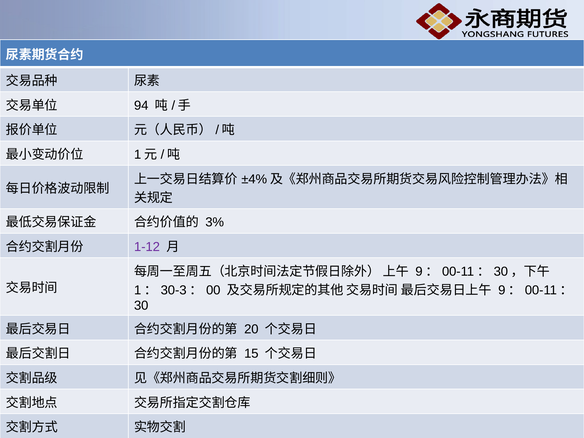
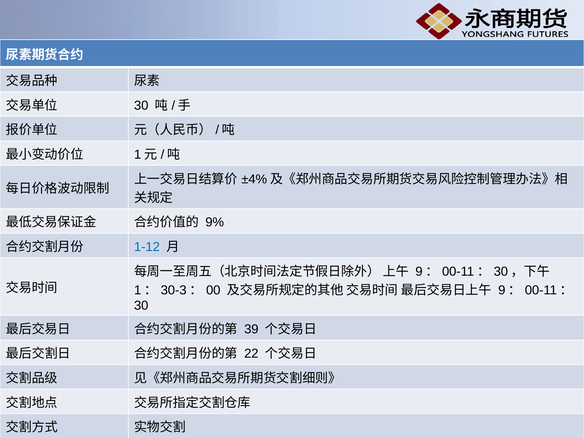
94 at (141, 105): 94 -> 30
3%: 3% -> 9%
1-12 colour: purple -> blue
20: 20 -> 39
15: 15 -> 22
